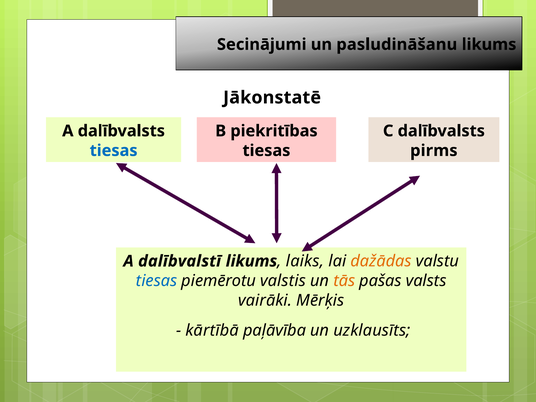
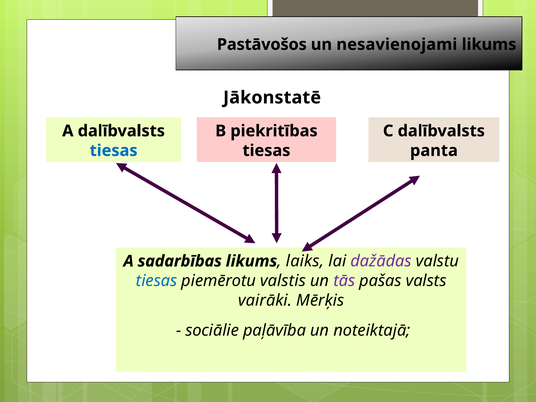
Secinājumi: Secinājumi -> Pastāvošos
pasludināšanu: pasludināšanu -> nesavienojami
pirms: pirms -> panta
dalībvalstī: dalībvalstī -> sadarbības
dažādas colour: orange -> purple
tās colour: orange -> purple
kārtībā: kārtībā -> sociālie
uzklausīts: uzklausīts -> noteiktajā
